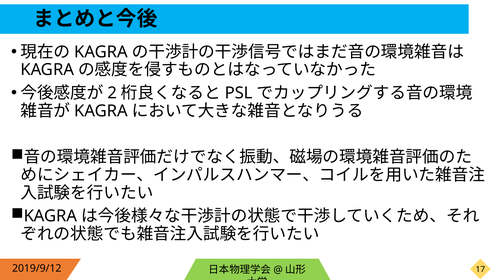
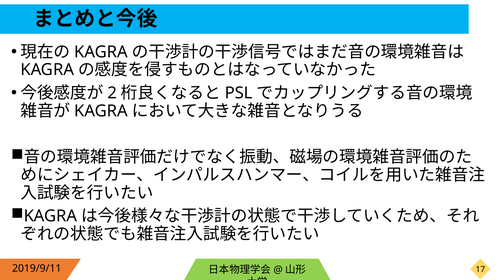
2019/9/12: 2019/9/12 -> 2019/9/11
